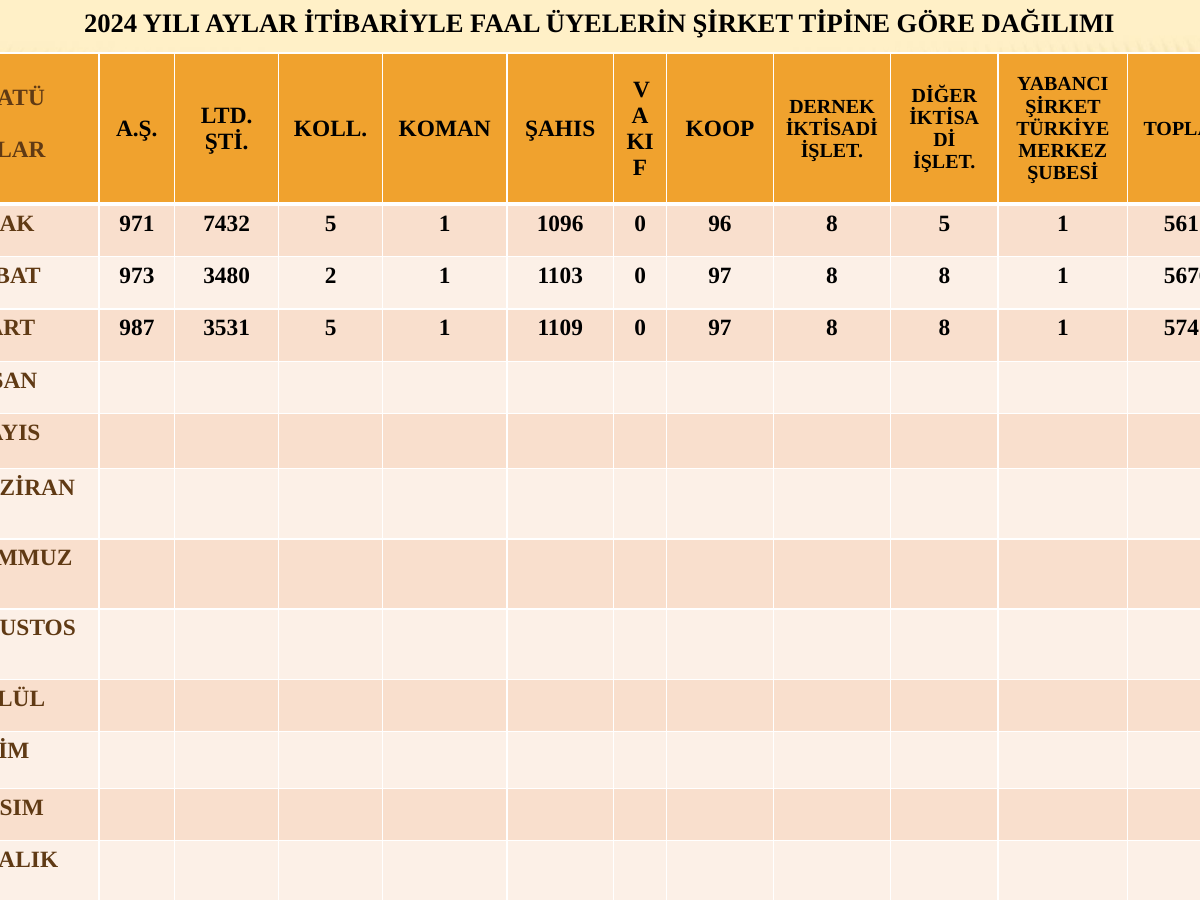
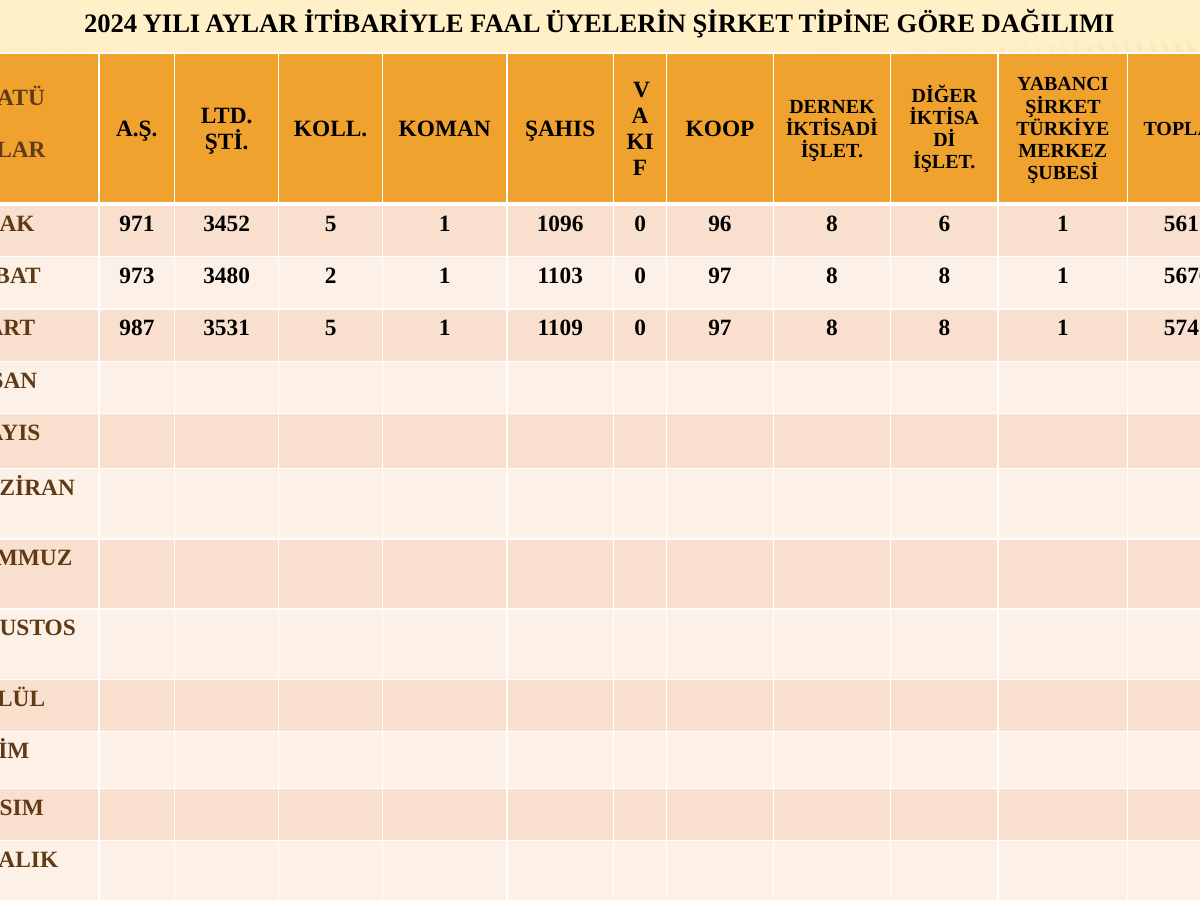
7432: 7432 -> 3452
8 5: 5 -> 6
